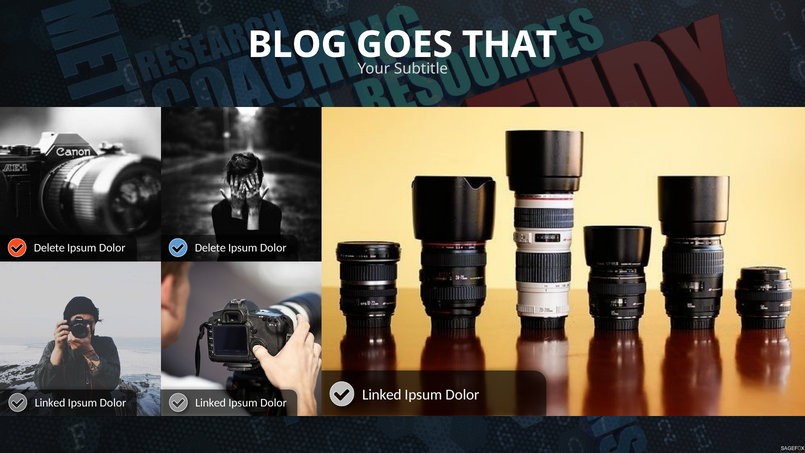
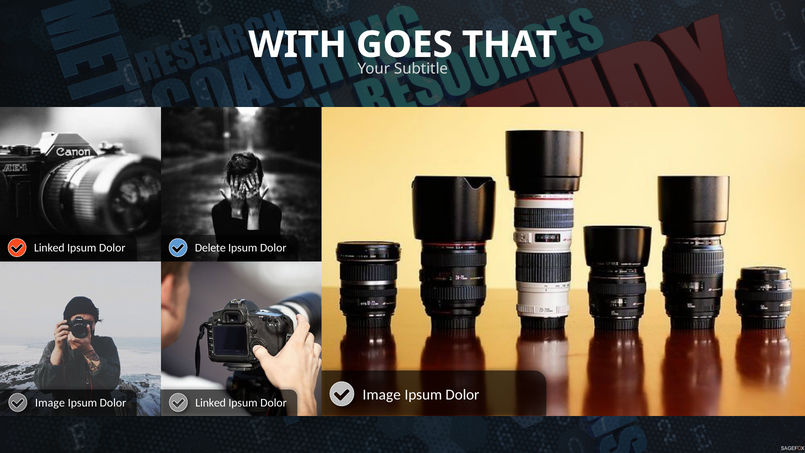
BLOG: BLOG -> WITH
Delete at (49, 248): Delete -> Linked
Linked at (382, 395): Linked -> Image
Linked at (50, 403): Linked -> Image
